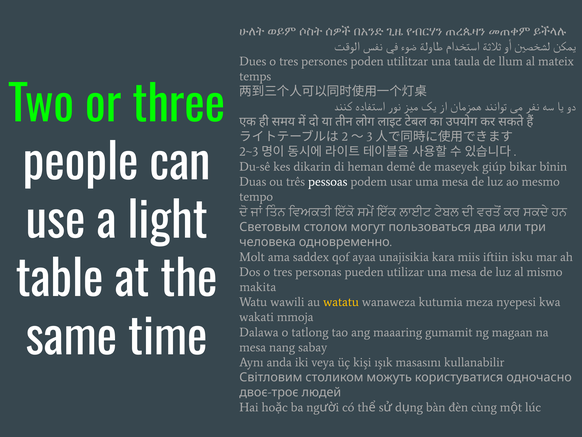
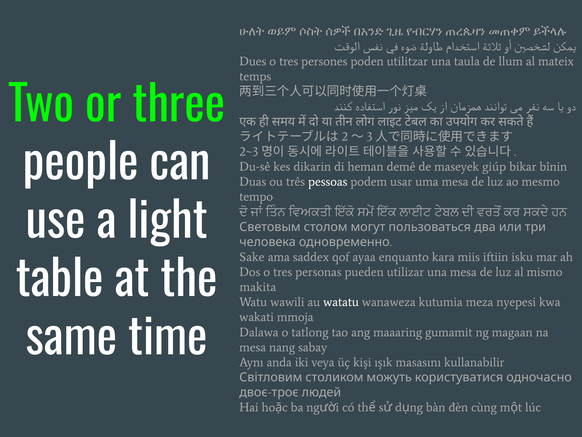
Molt: Molt -> Sake
unajisikia: unajisikia -> enquanto
watatu colour: yellow -> white
